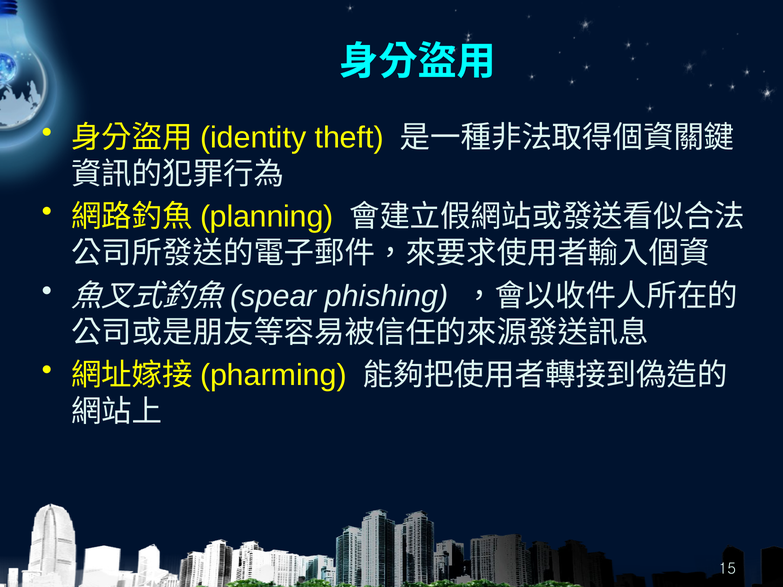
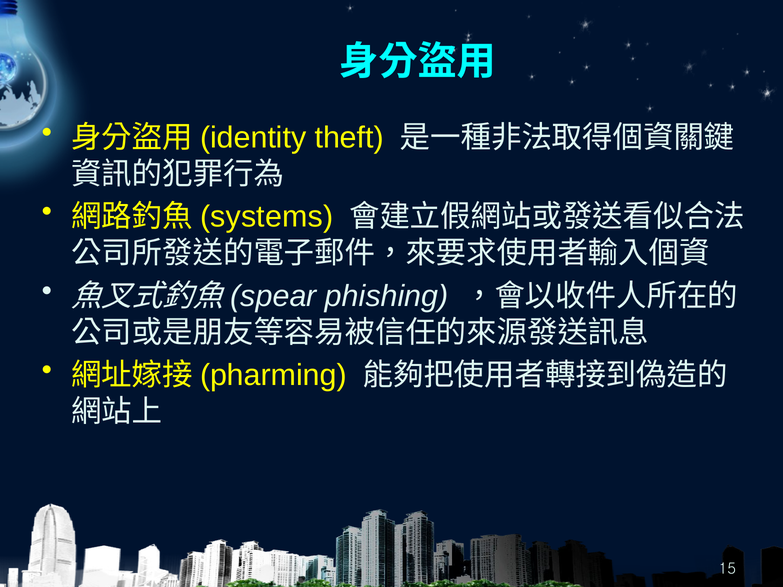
planning: planning -> systems
